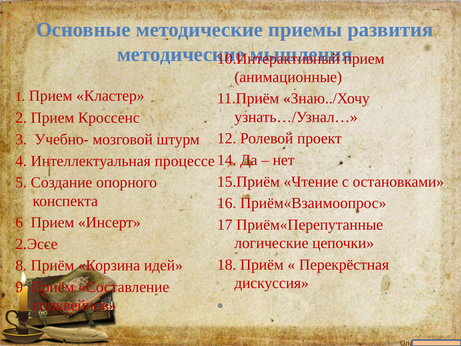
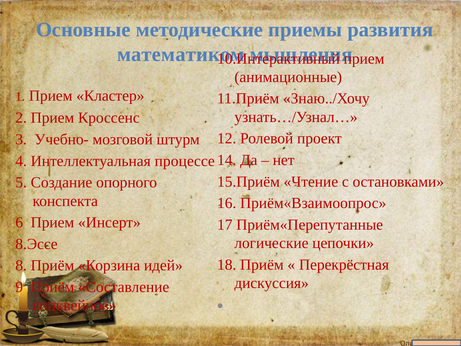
методические at (181, 54): методические -> математиком
2.Эссе: 2.Эссе -> 8.Эссе
